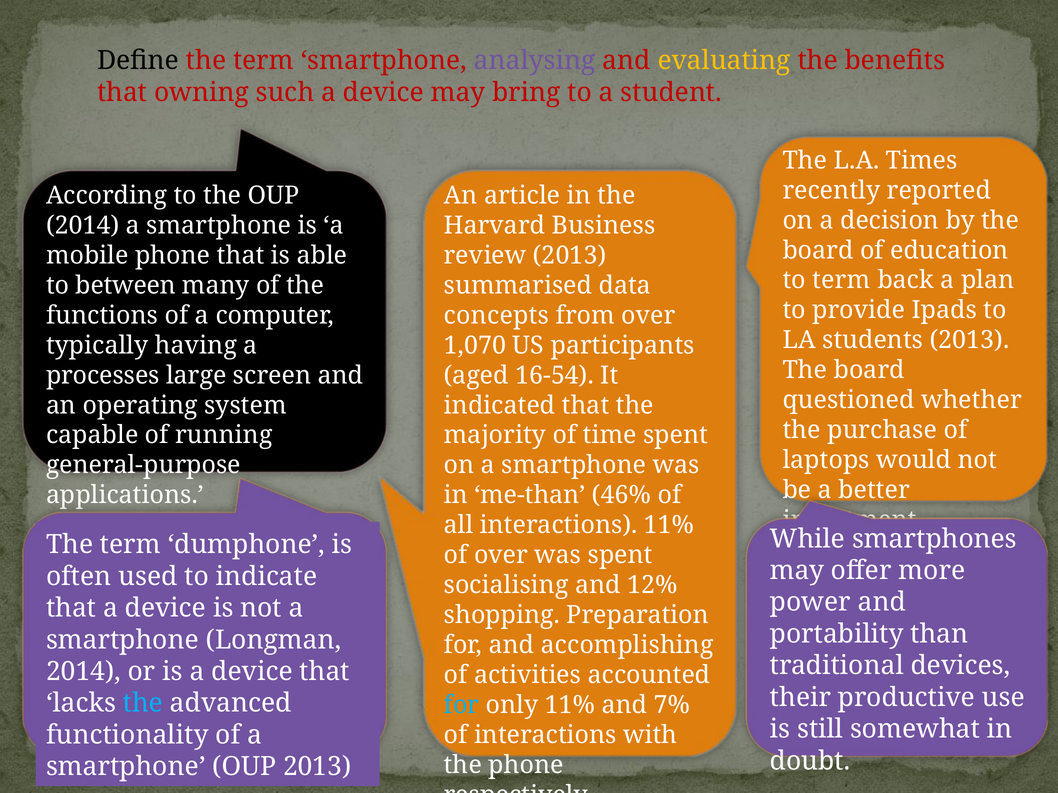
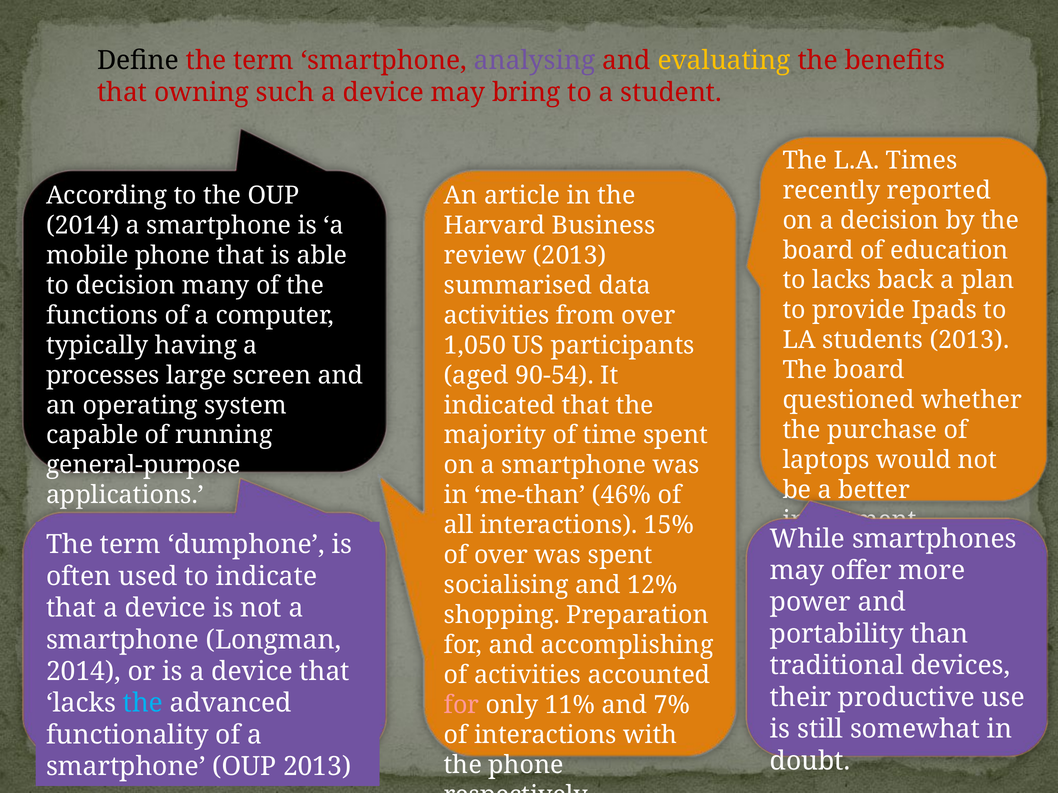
to term: term -> lacks
to between: between -> decision
concepts at (496, 316): concepts -> activities
1,070: 1,070 -> 1,050
16-54: 16-54 -> 90-54
interactions 11%: 11% -> 15%
for at (462, 705) colour: light blue -> pink
